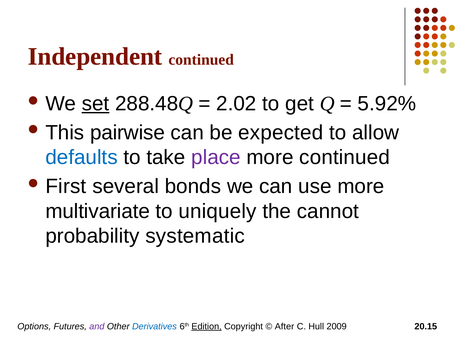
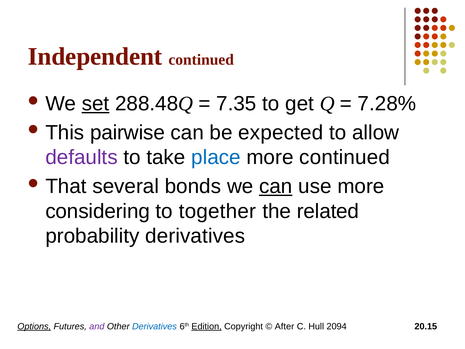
2.02: 2.02 -> 7.35
5.92%: 5.92% -> 7.28%
defaults colour: blue -> purple
place colour: purple -> blue
First: First -> That
can at (276, 186) underline: none -> present
multivariate: multivariate -> considering
uniquely: uniquely -> together
cannot: cannot -> related
probability systematic: systematic -> derivatives
Options underline: none -> present
2009: 2009 -> 2094
